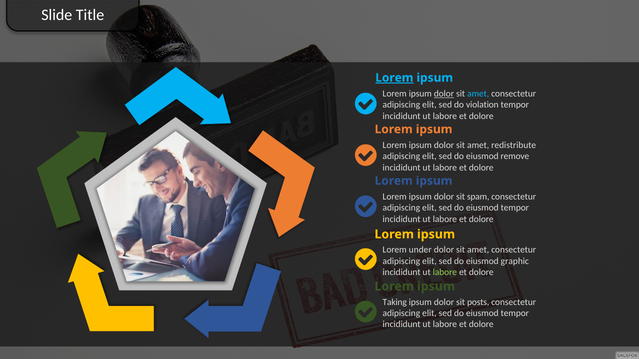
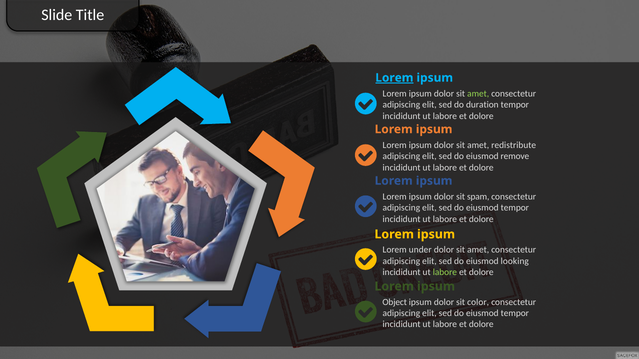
dolor at (444, 94) underline: present -> none
amet at (478, 94) colour: light blue -> light green
violation: violation -> duration
graphic: graphic -> looking
Taking: Taking -> Object
posts: posts -> color
